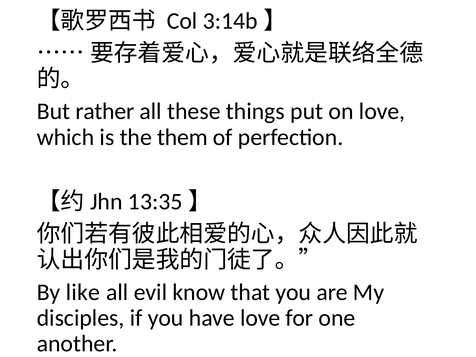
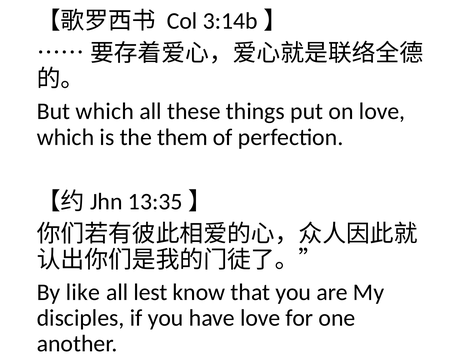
But rather: rather -> which
evil: evil -> lest
